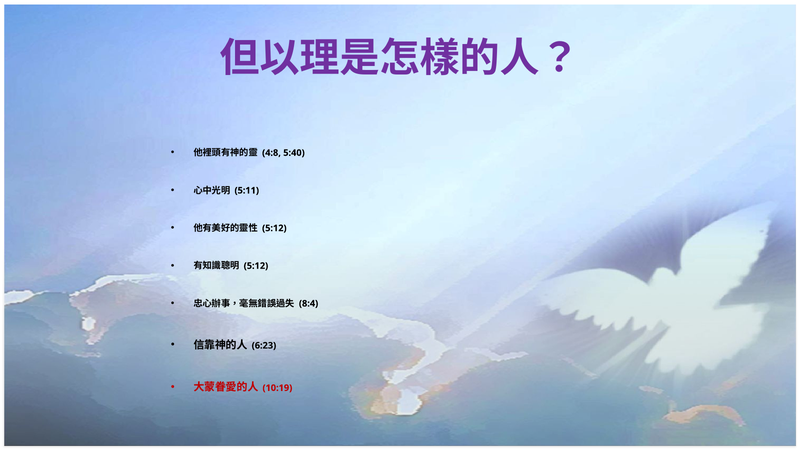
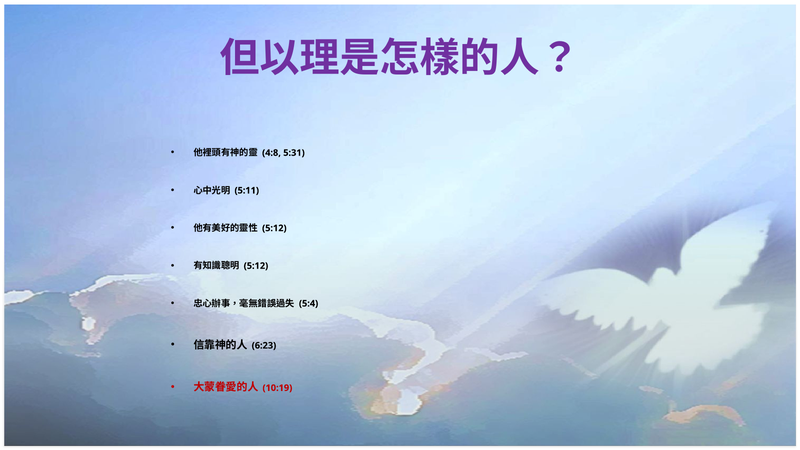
5:40: 5:40 -> 5:31
8:4: 8:4 -> 5:4
